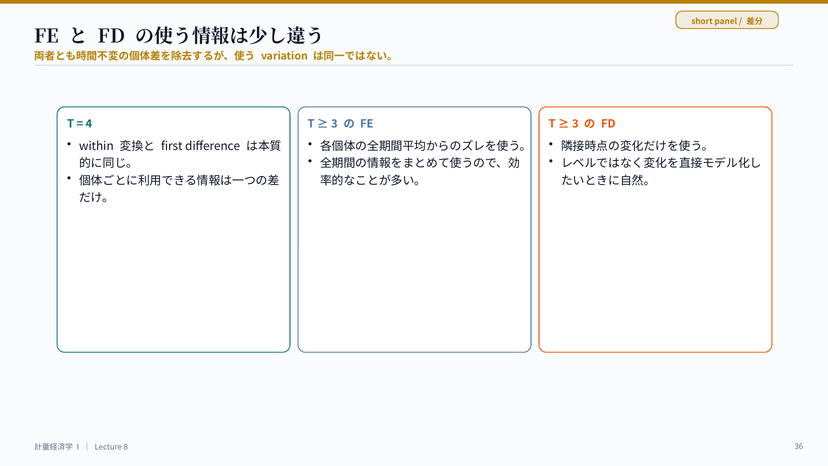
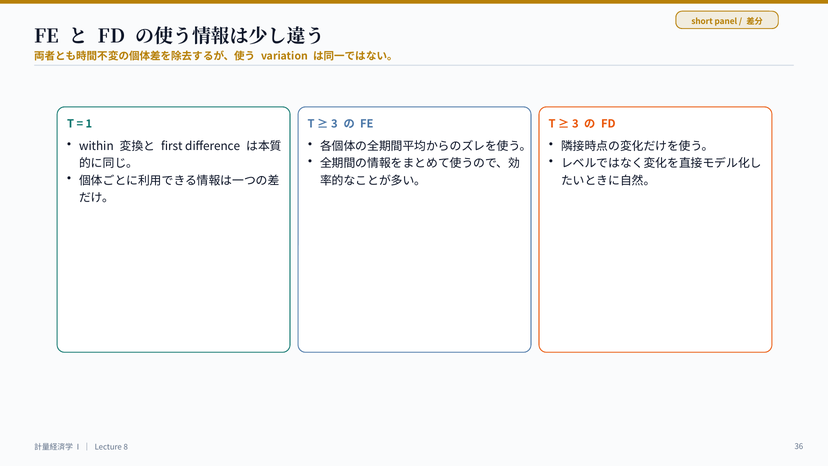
4: 4 -> 1
